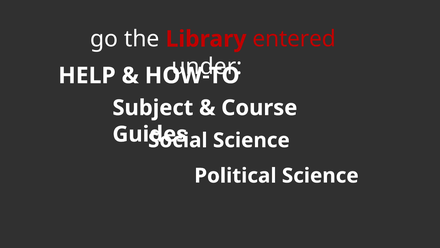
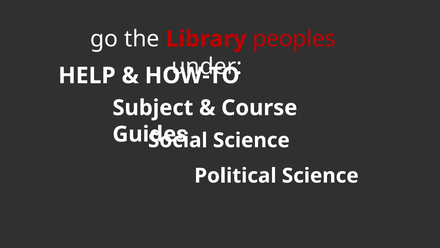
entered: entered -> peoples
